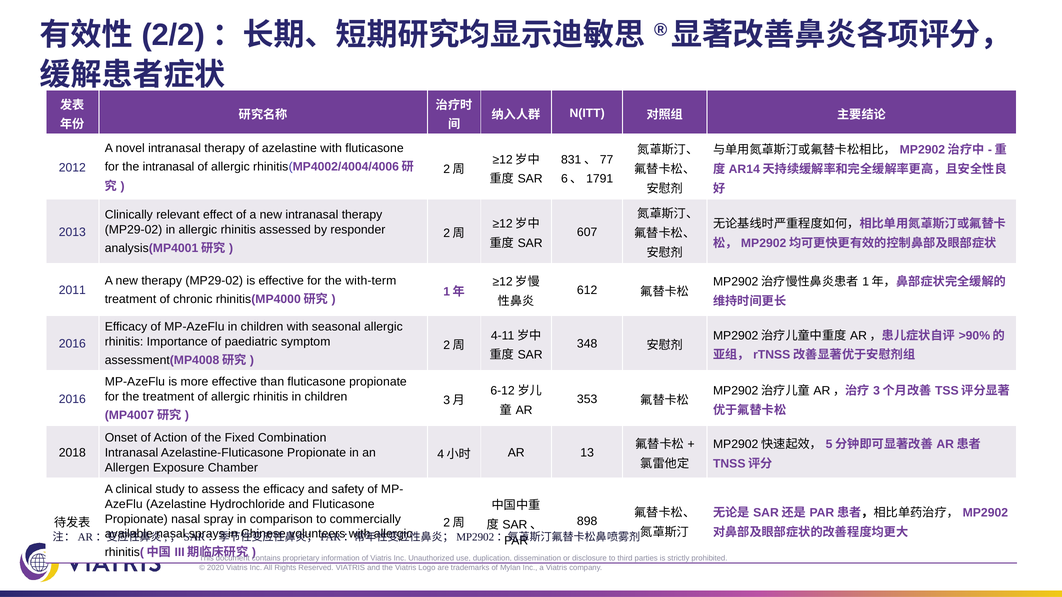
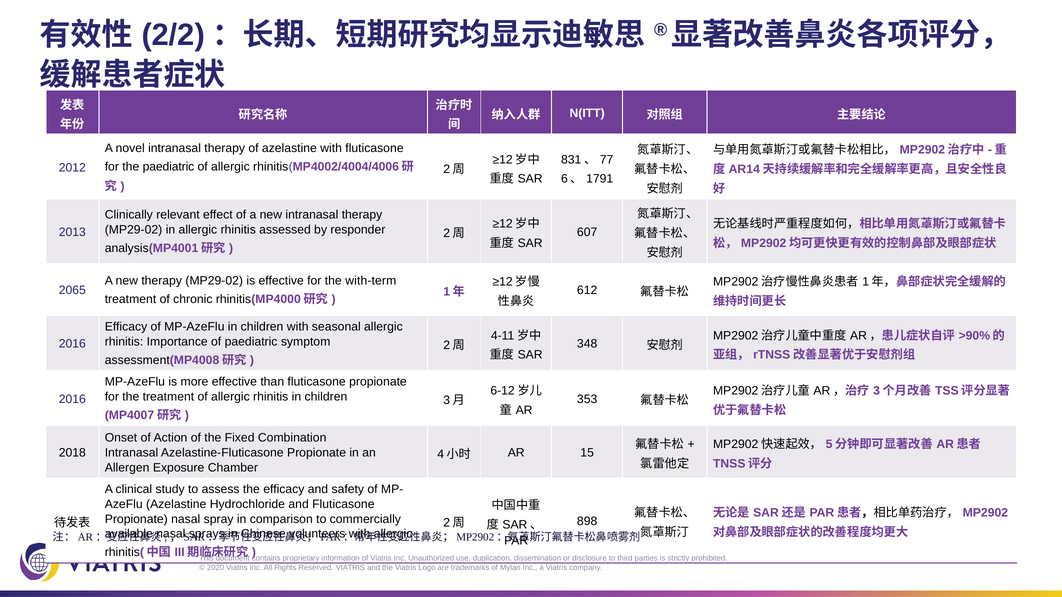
the intranasal: intranasal -> paediatric
2011: 2011 -> 2065
13: 13 -> 15
